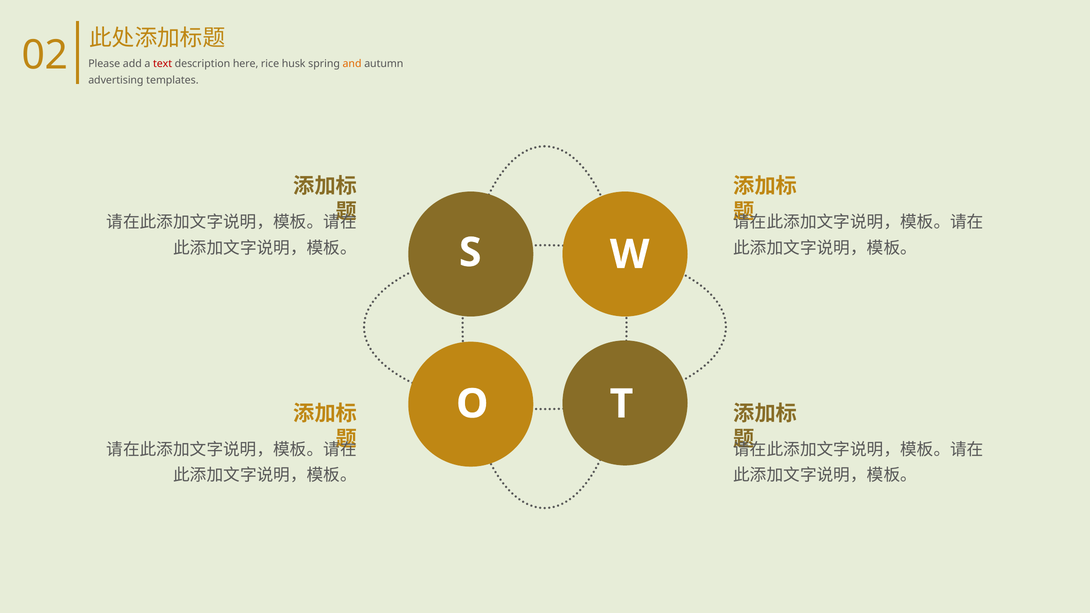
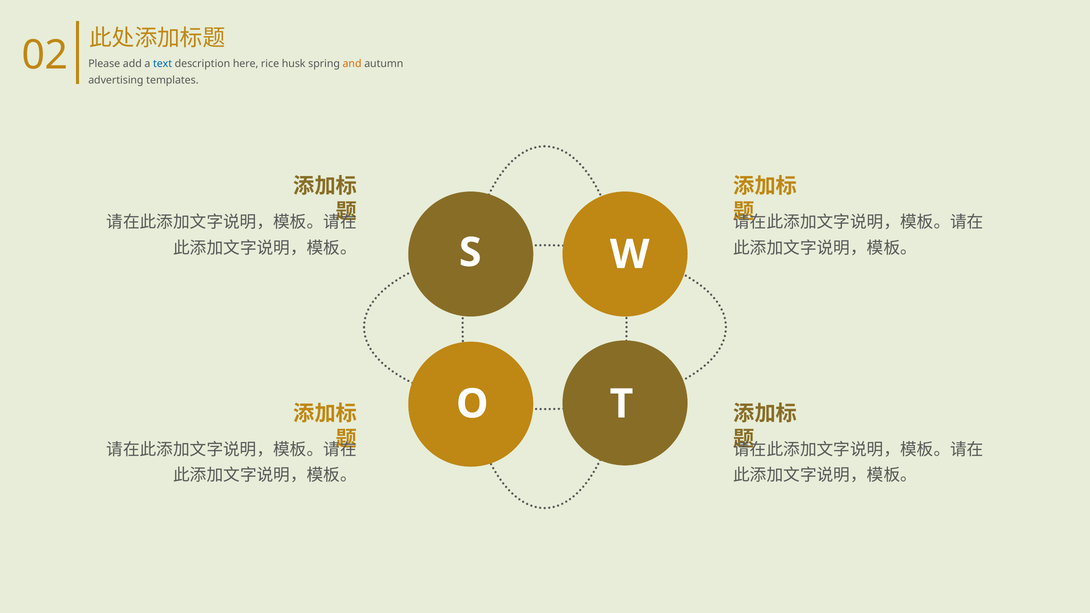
text colour: red -> blue
